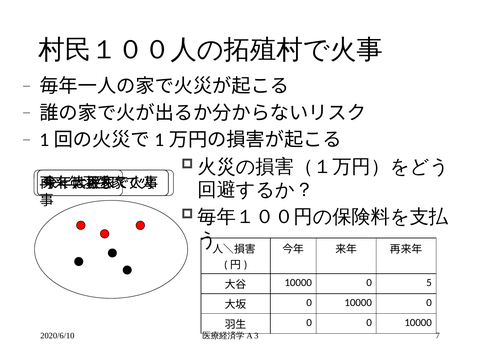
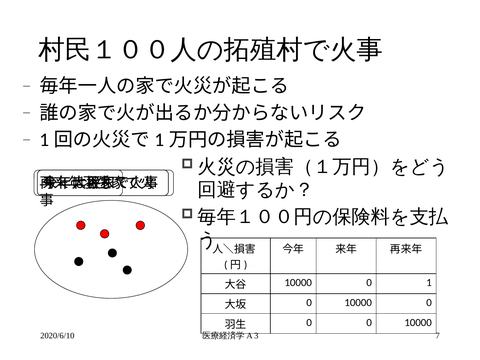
5: 5 -> 1
